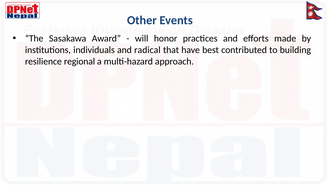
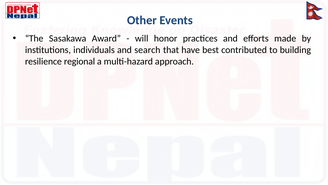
radical: radical -> search
